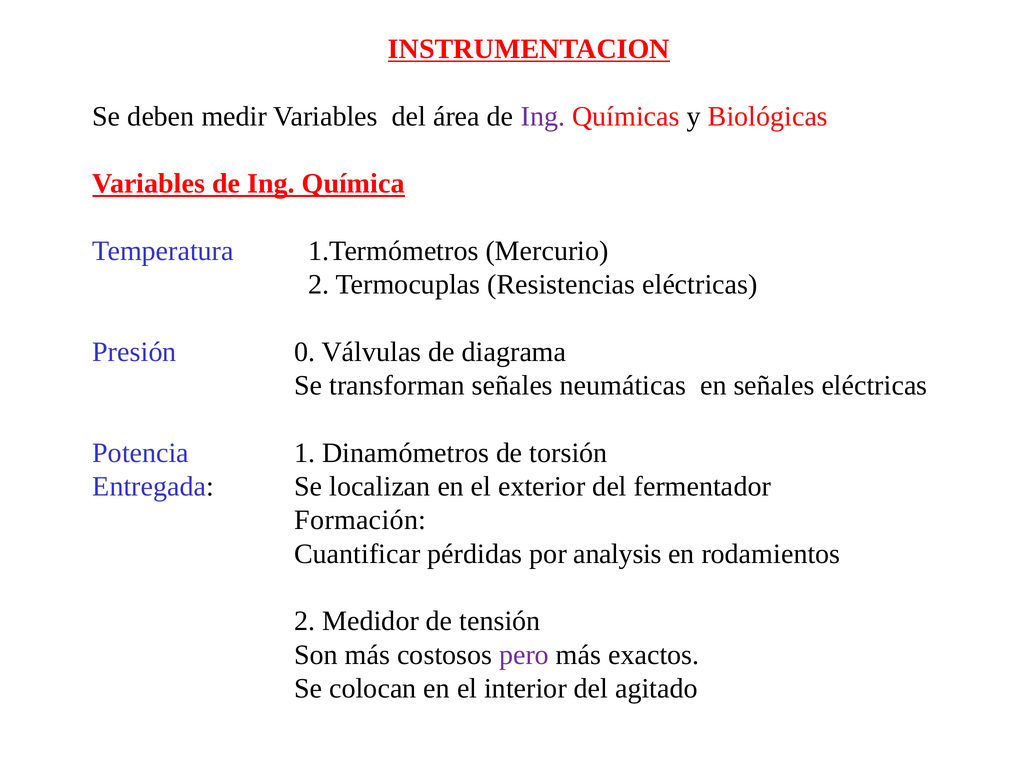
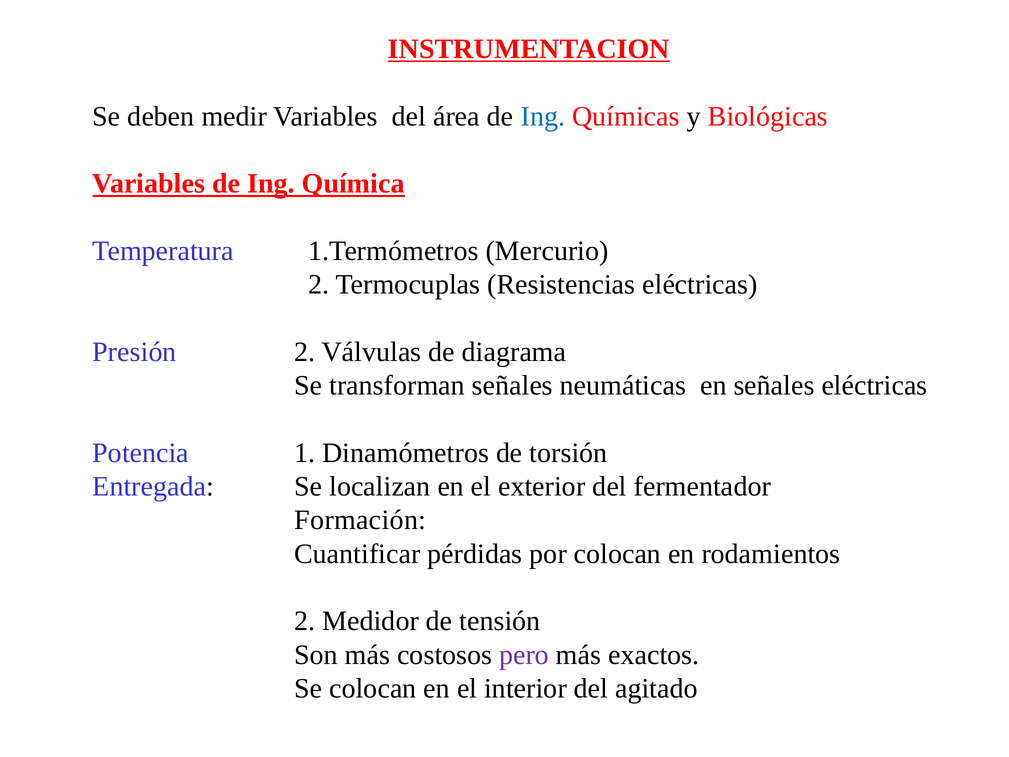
Ing at (543, 116) colour: purple -> blue
Presión 0: 0 -> 2
por analysis: analysis -> colocan
